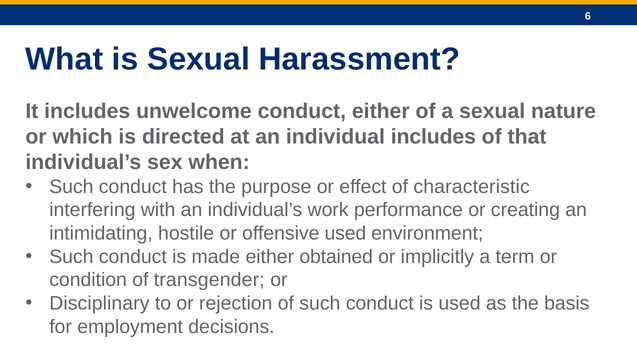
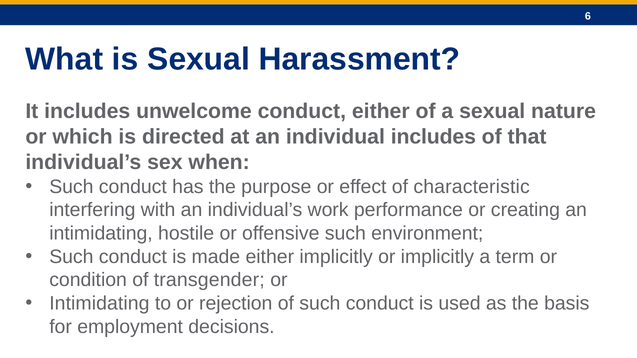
offensive used: used -> such
either obtained: obtained -> implicitly
Disciplinary at (99, 304): Disciplinary -> Intimidating
